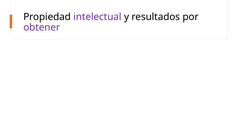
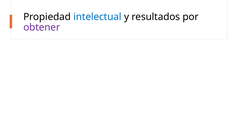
intelectual colour: purple -> blue
